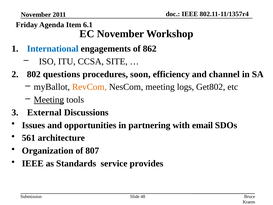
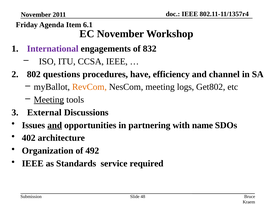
International colour: blue -> purple
862: 862 -> 832
CCSA SITE: SITE -> IEEE
soon: soon -> have
and at (55, 125) underline: none -> present
email: email -> name
561: 561 -> 402
807: 807 -> 492
provides: provides -> required
